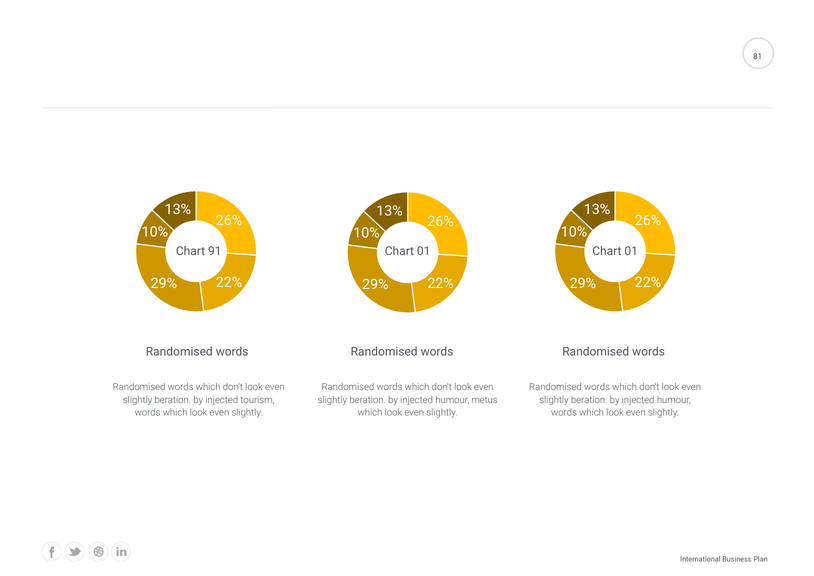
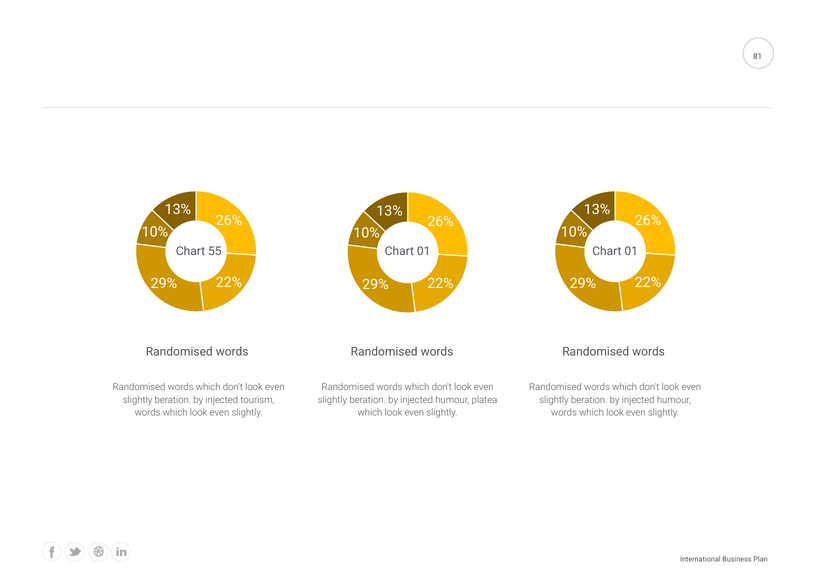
91: 91 -> 55
metus: metus -> platea
